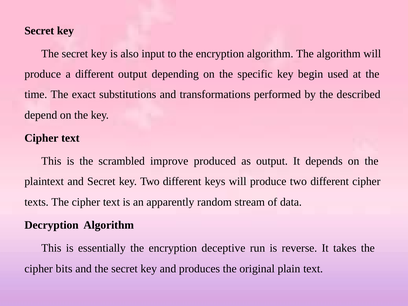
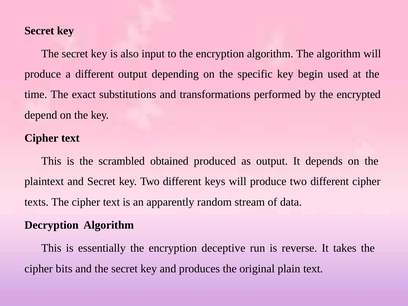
described: described -> encrypted
improve: improve -> obtained
